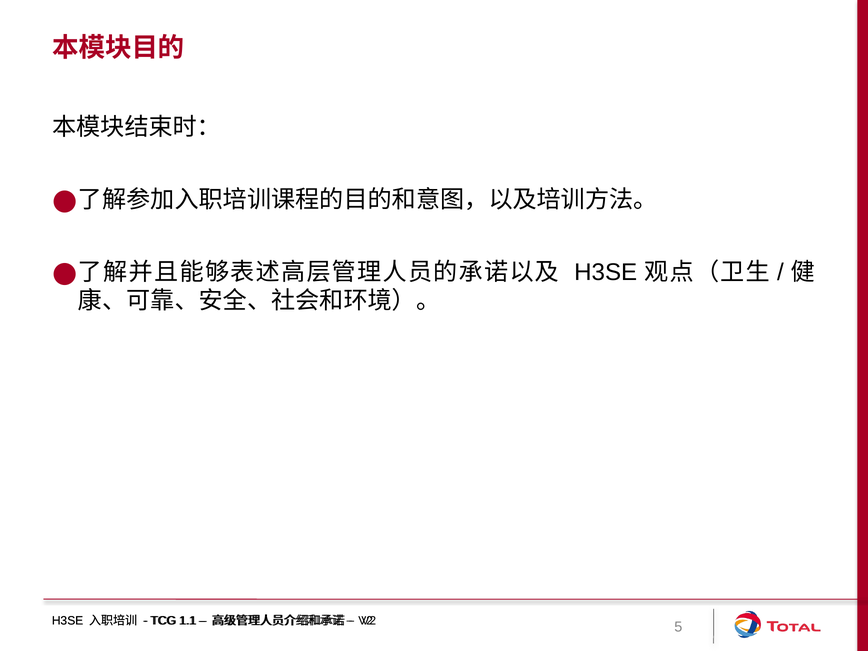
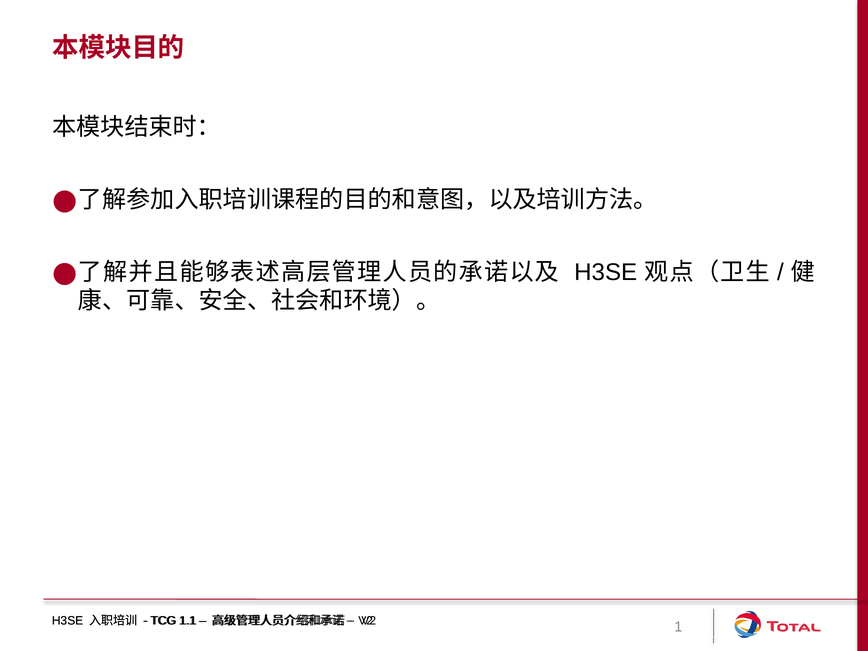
5: 5 -> 1
